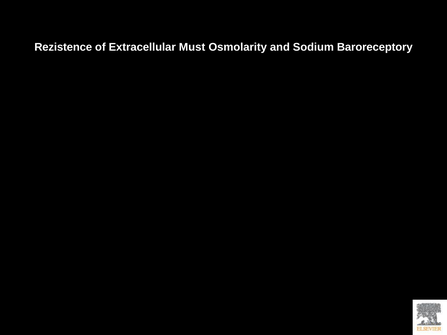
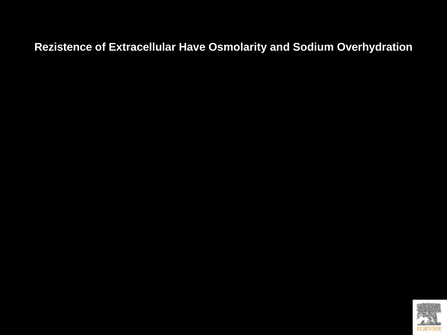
Must: Must -> Have
Baroreceptory: Baroreceptory -> Overhydration
